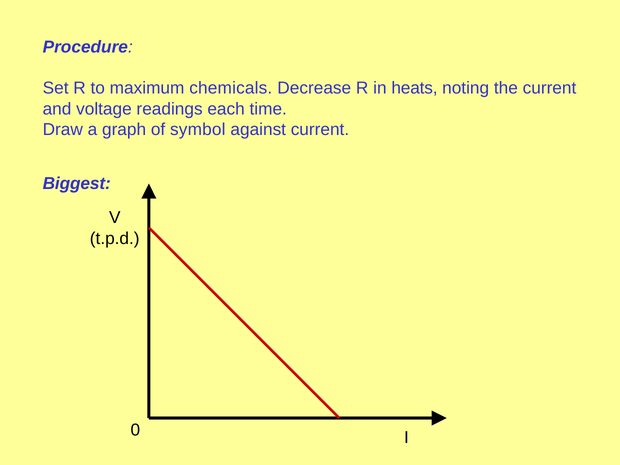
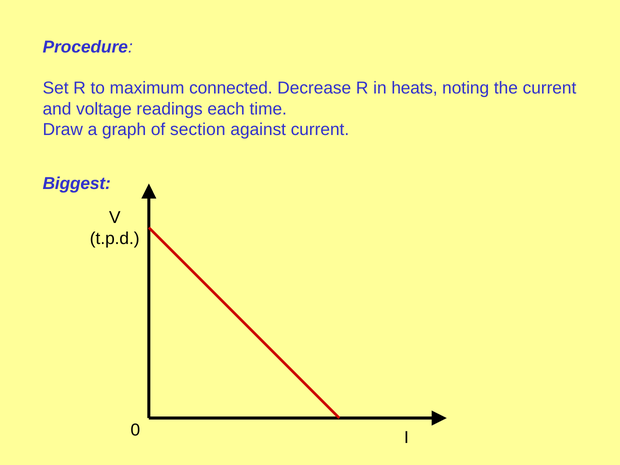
chemicals: chemicals -> connected
symbol: symbol -> section
